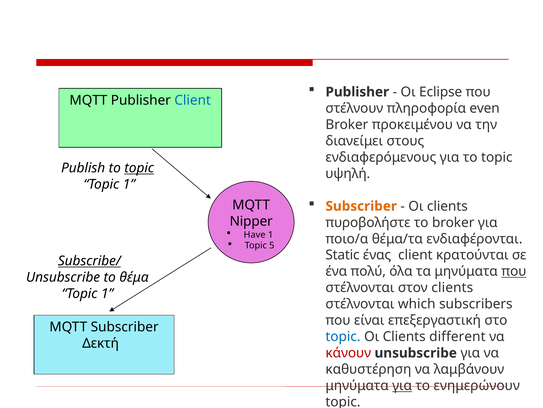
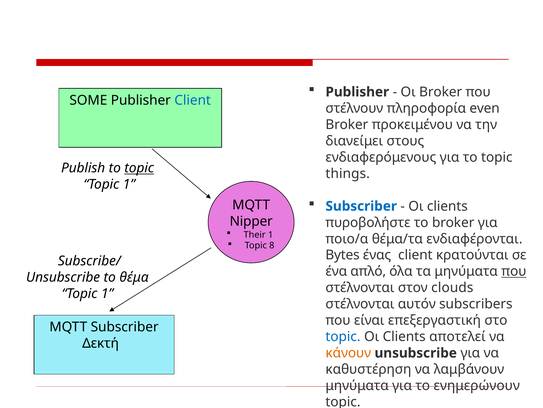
Οι Eclipse: Eclipse -> Broker
ΜQTT at (88, 100): ΜQTT -> SOME
υψηλή: υψηλή -> things
Subscriber at (361, 206) colour: orange -> blue
Have: Have -> Their
5: 5 -> 8
Static: Static -> Bytes
Subscribe/ underline: present -> none
πολύ: πολύ -> απλό
στον clients: clients -> clouds
which: which -> αυτόν
different: different -> αποτελεί
κάνουν colour: red -> orange
για at (402, 385) underline: present -> none
